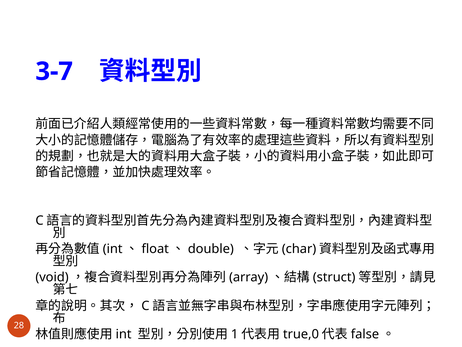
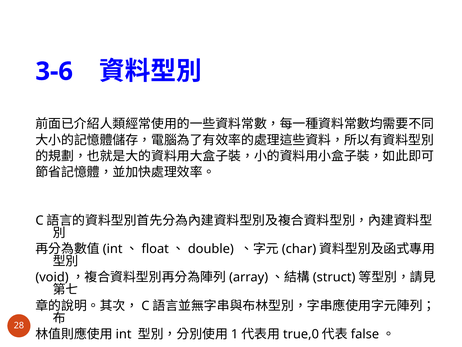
3-7: 3-7 -> 3-6
